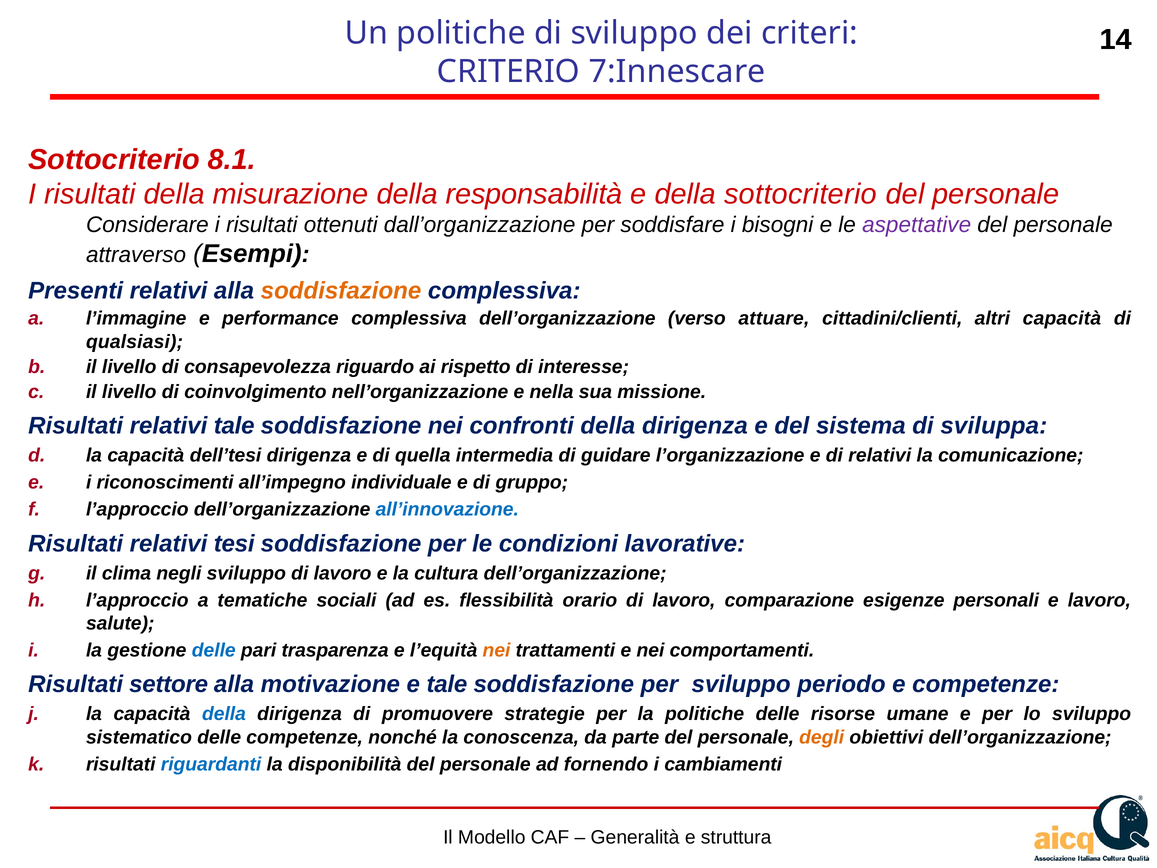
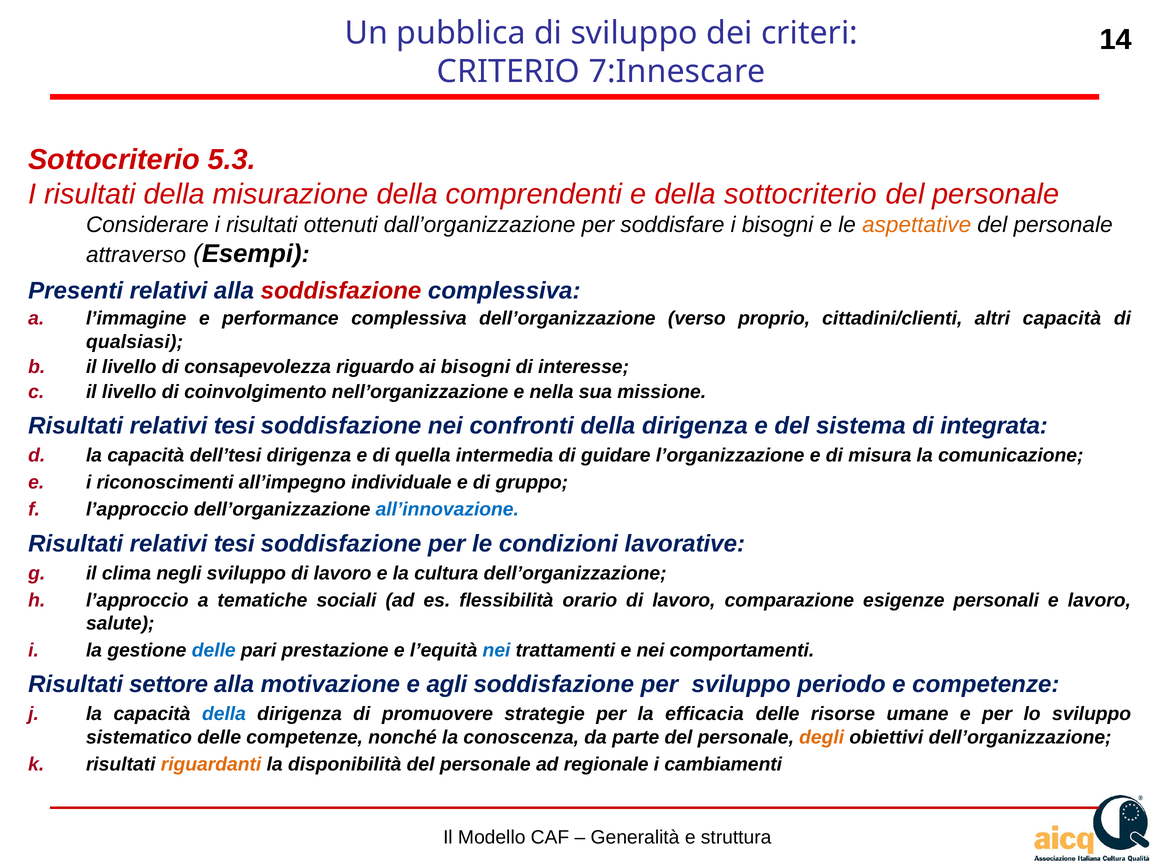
Un politiche: politiche -> pubblica
8.1: 8.1 -> 5.3
responsabilità: responsabilità -> comprendenti
aspettative colour: purple -> orange
soddisfazione at (341, 291) colour: orange -> red
attuare: attuare -> proprio
ai rispetto: rispetto -> bisogni
tale at (234, 426): tale -> tesi
sviluppa: sviluppa -> integrata
di relativi: relativi -> misura
trasparenza: trasparenza -> prestazione
nei at (497, 650) colour: orange -> blue
e tale: tale -> agli
la politiche: politiche -> efficacia
riguardanti colour: blue -> orange
fornendo: fornendo -> regionale
